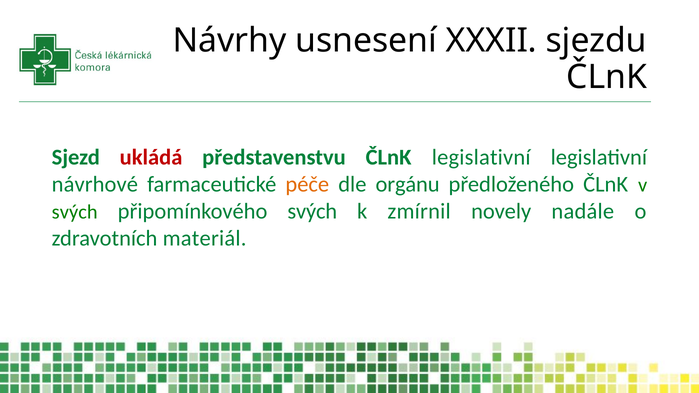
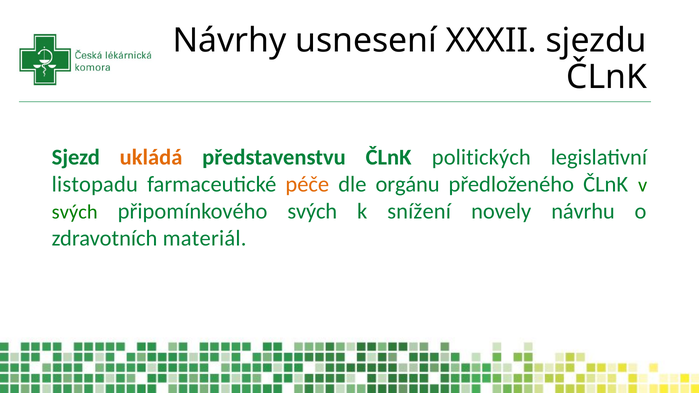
ukládá colour: red -> orange
ČLnK legislativní: legislativní -> politických
návrhové: návrhové -> listopadu
zmírnil: zmírnil -> snížení
nadále: nadále -> návrhu
